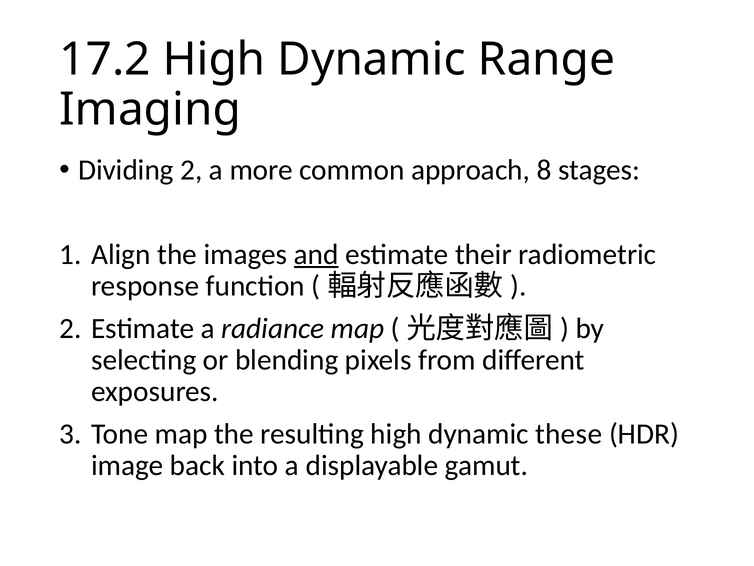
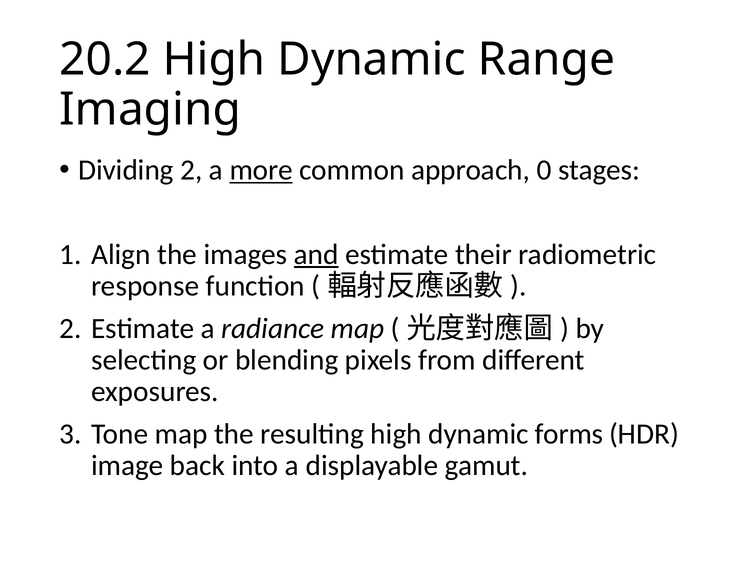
17.2: 17.2 -> 20.2
more underline: none -> present
8: 8 -> 0
these: these -> forms
